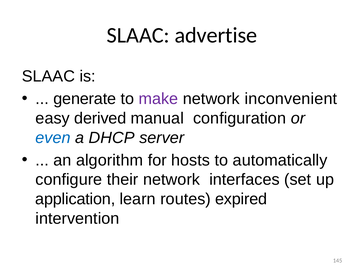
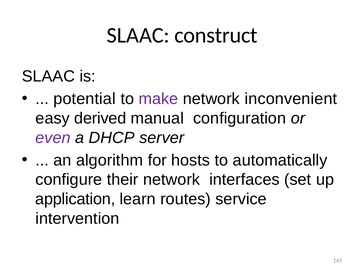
advertise: advertise -> construct
generate: generate -> potential
even colour: blue -> purple
expired: expired -> service
